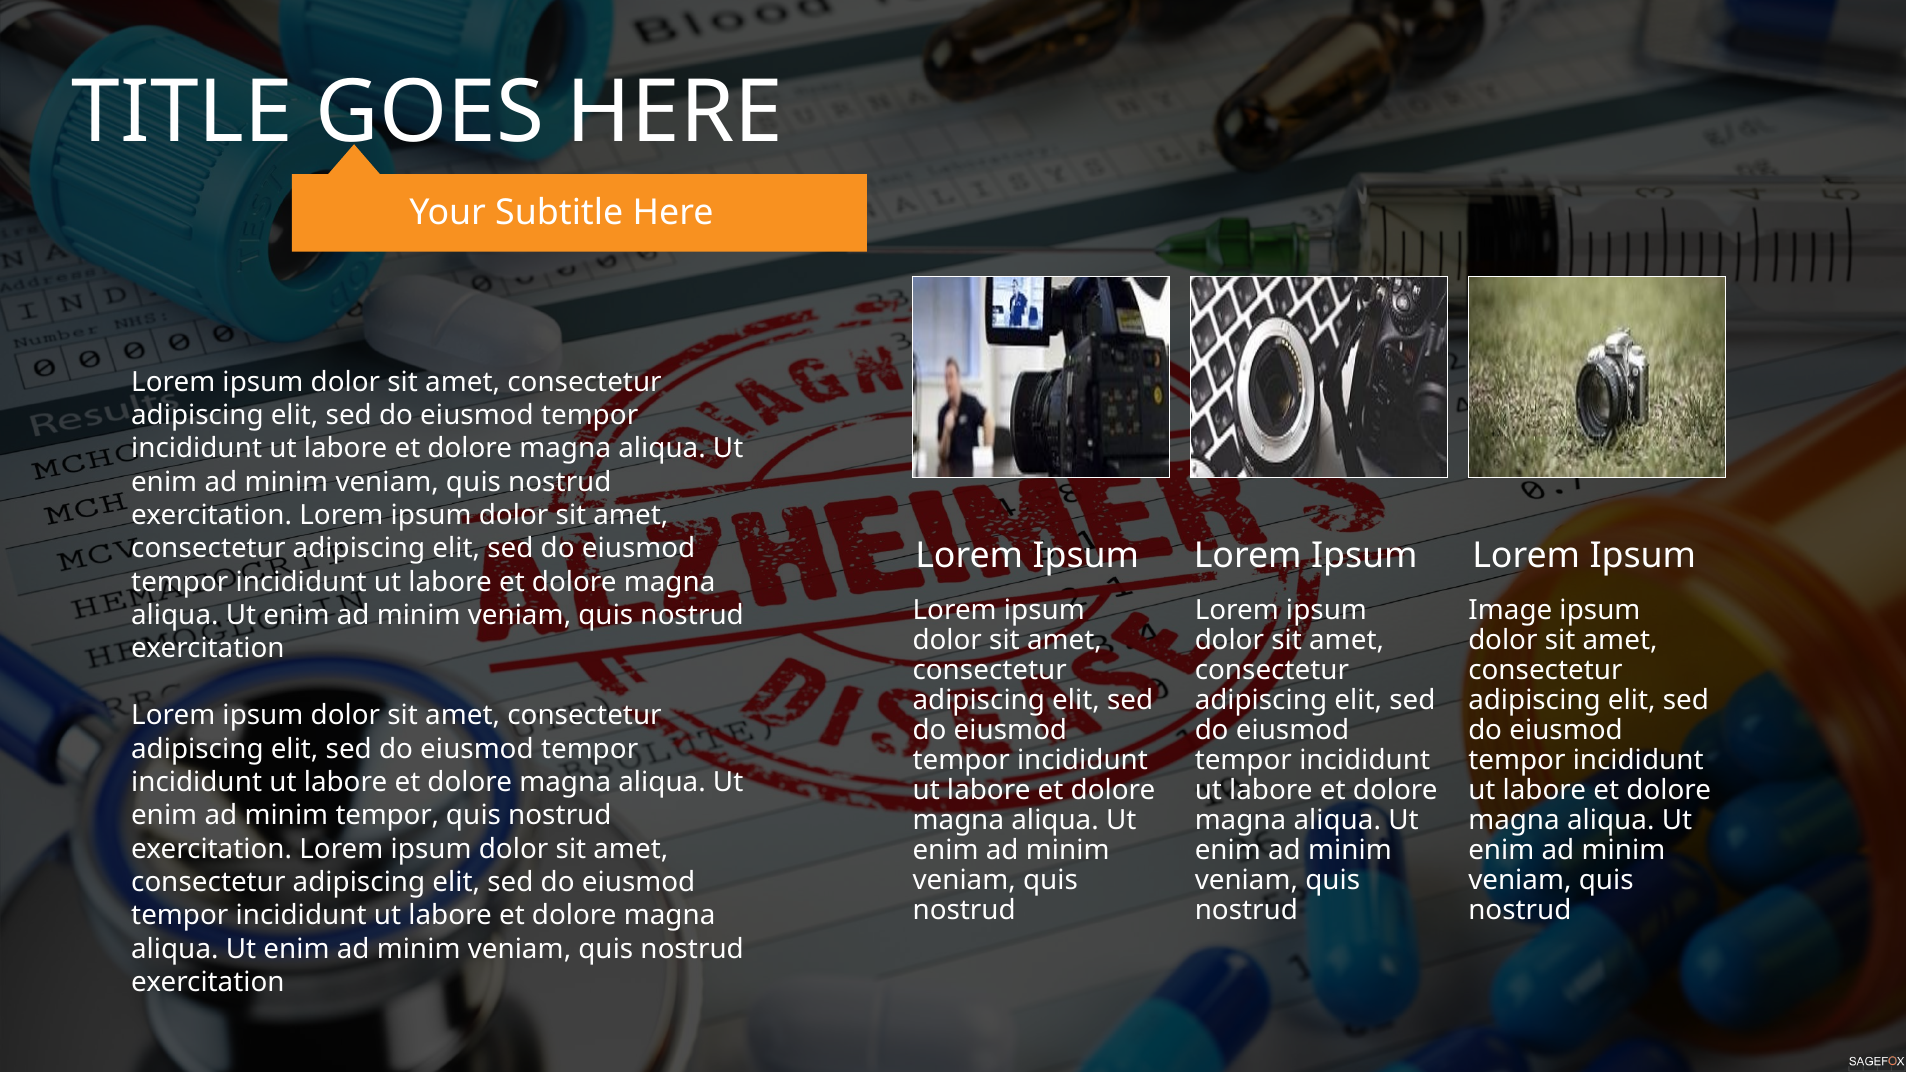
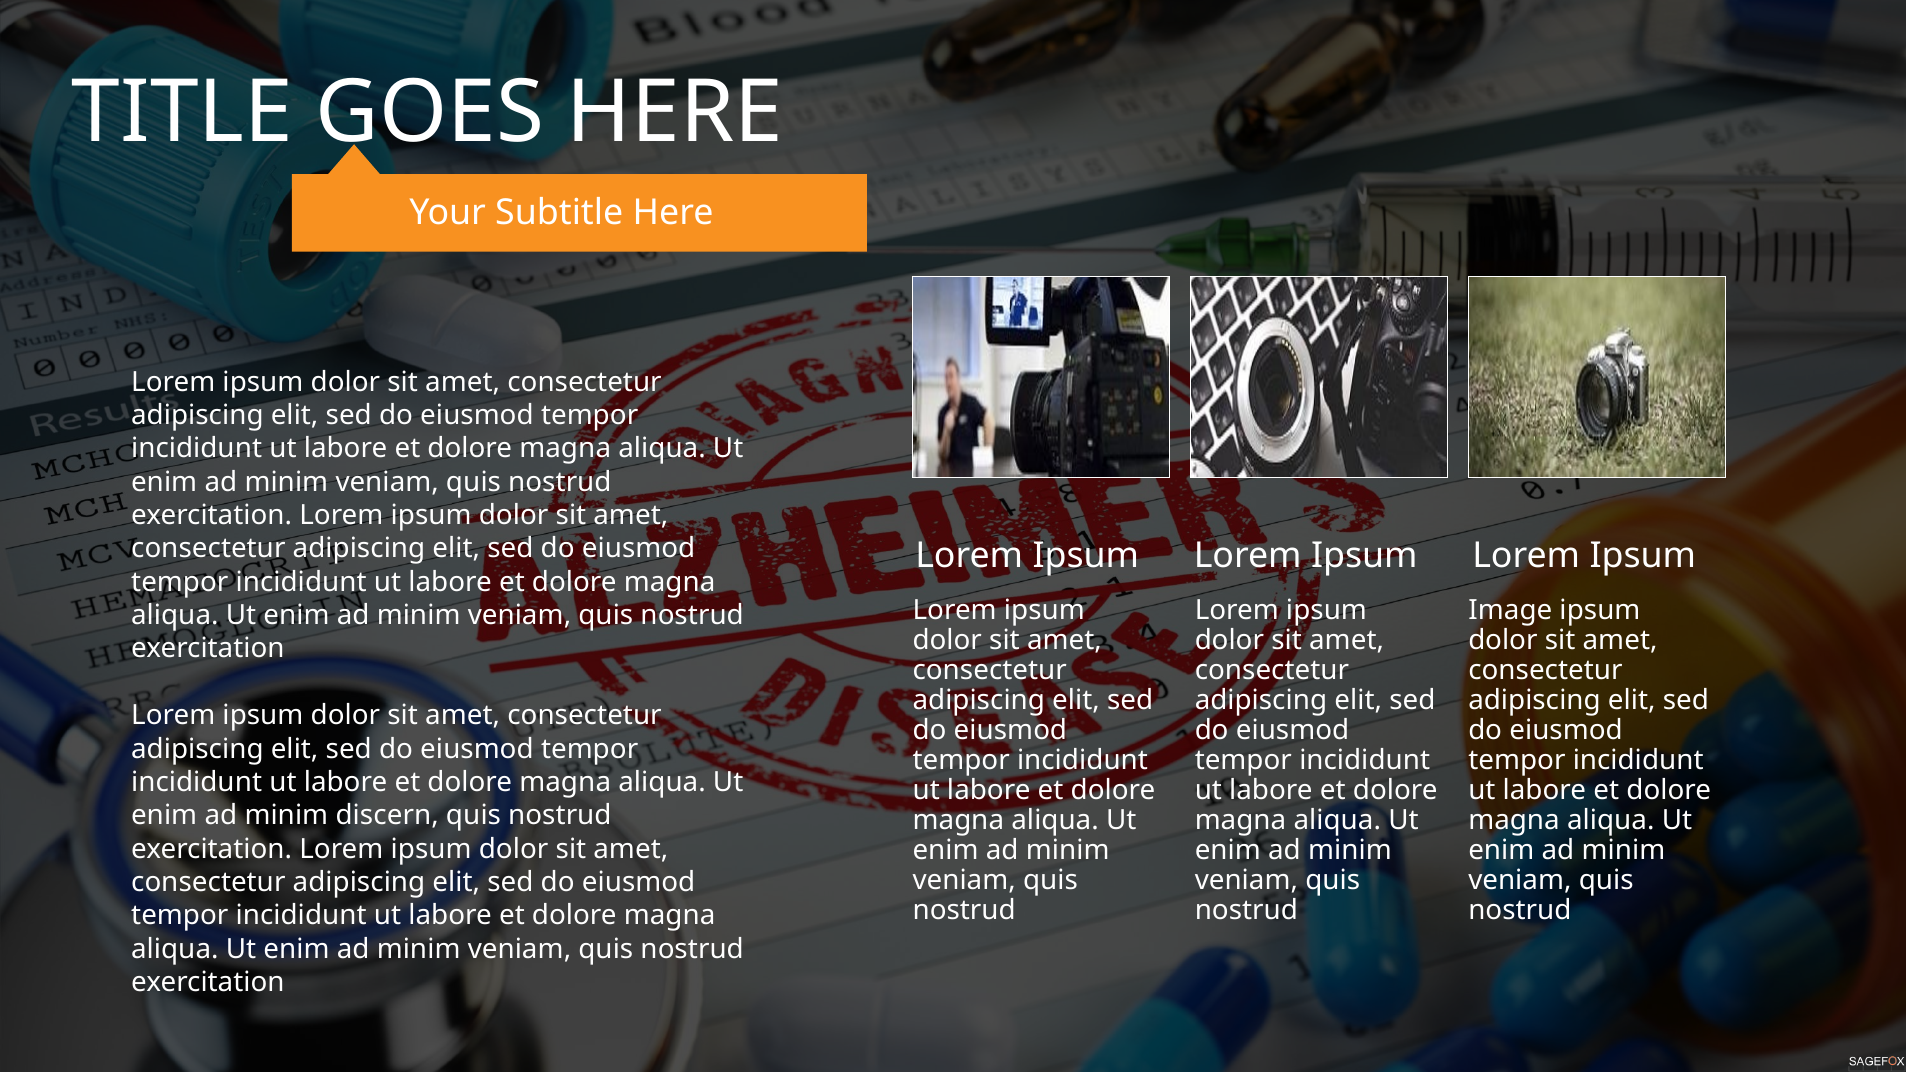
minim tempor: tempor -> discern
